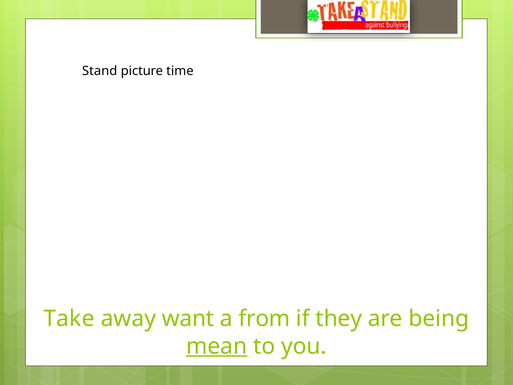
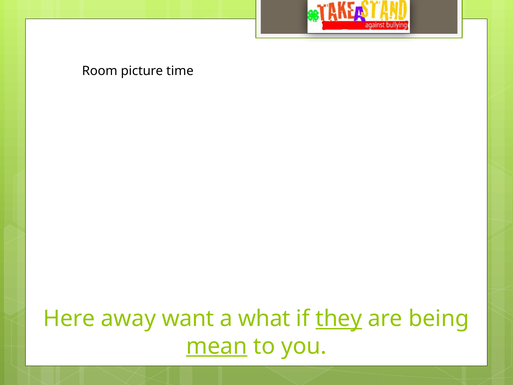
Stand: Stand -> Room
Take: Take -> Here
from: from -> what
they underline: none -> present
